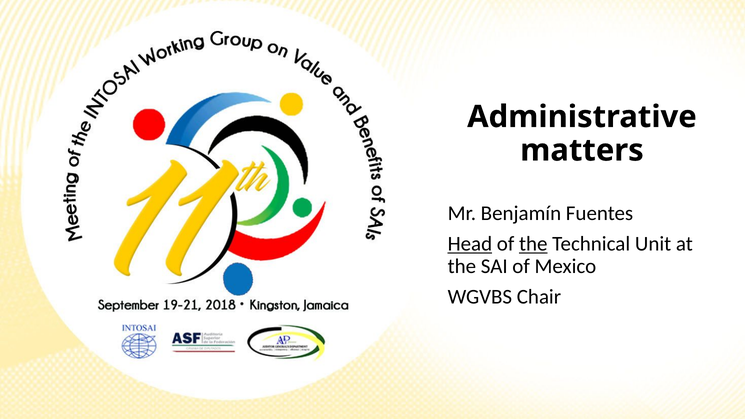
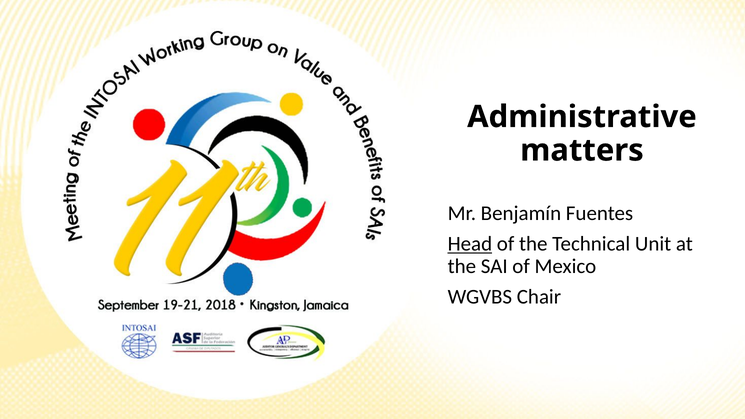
the at (533, 244) underline: present -> none
